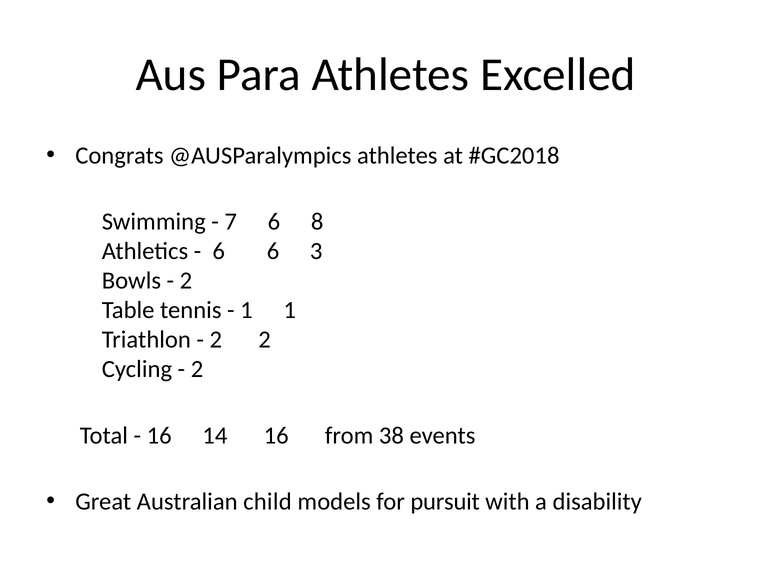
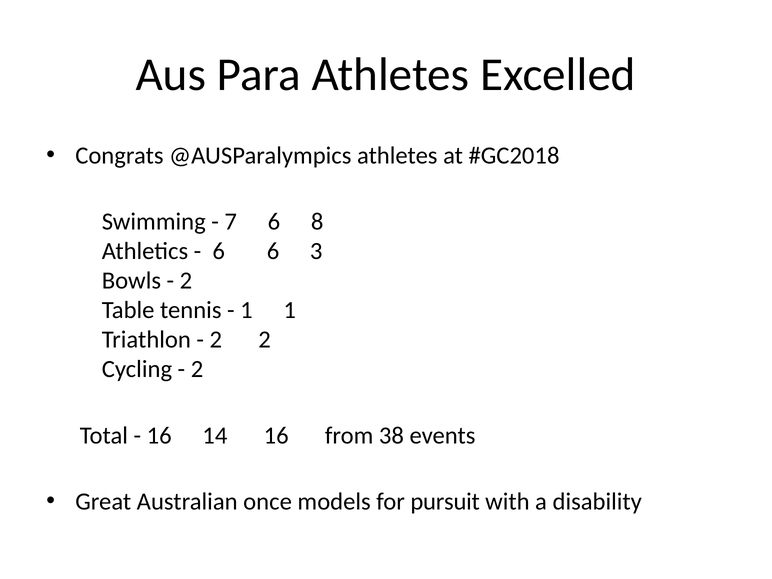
child: child -> once
